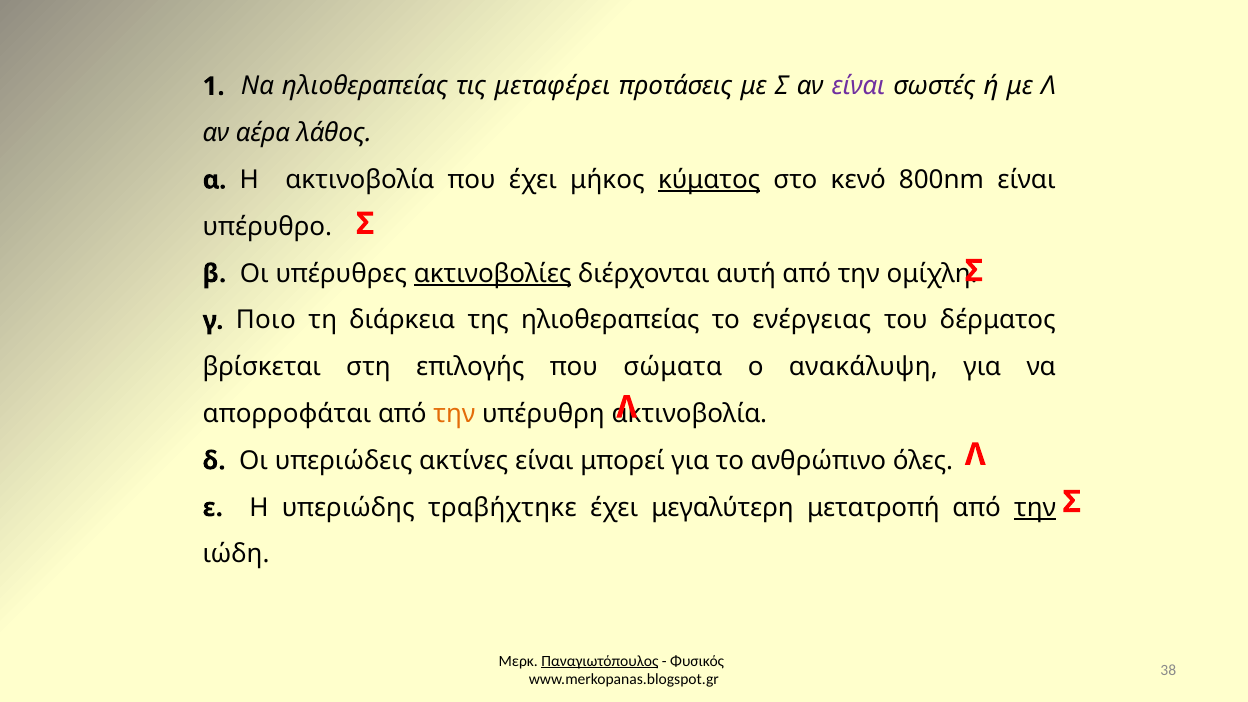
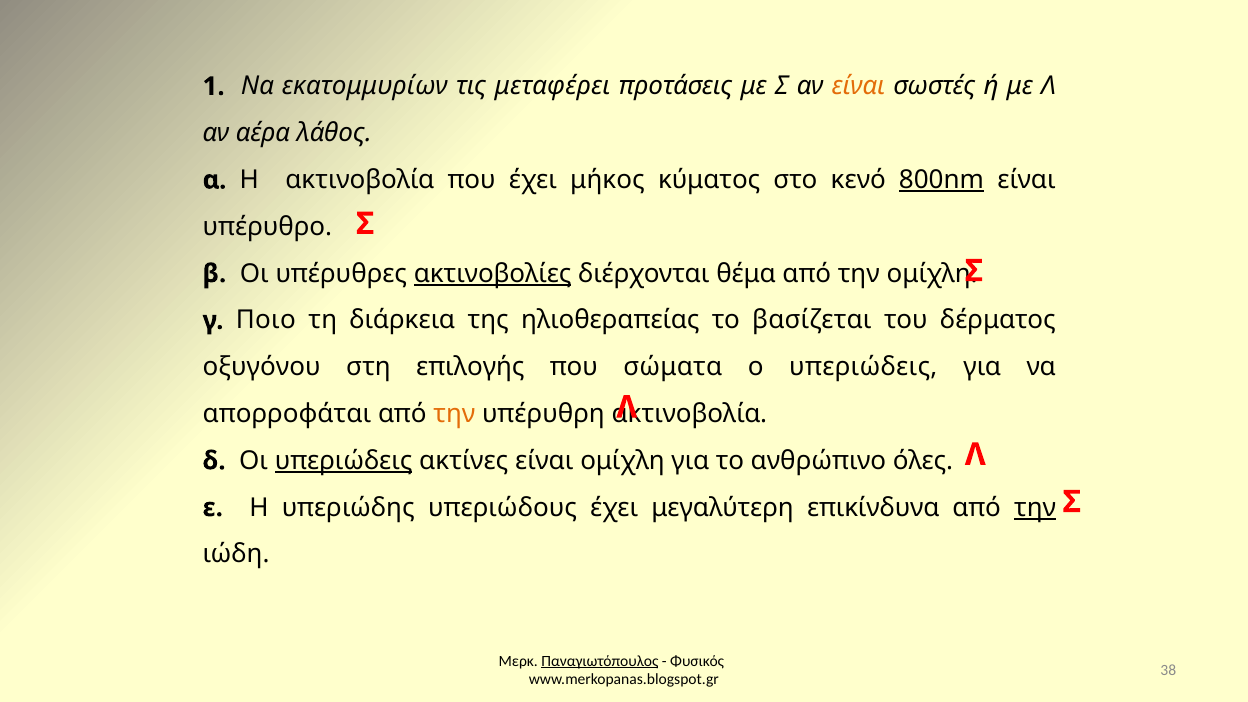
Να ηλιοθεραπείας: ηλιοθεραπείας -> εκατομμυρίων
είναι at (858, 86) colour: purple -> orange
κύματος underline: present -> none
800nm underline: none -> present
αυτή: αυτή -> θέμα
ενέργειας: ενέργειας -> βασίζεται
βρίσκεται: βρίσκεται -> οξυγόνου
ο ανακάλυψη: ανακάλυψη -> υπεριώδεις
υπεριώδεις at (344, 461) underline: none -> present
είναι μπορεί: μπορεί -> ομίχλη
τραβήχτηκε: τραβήχτηκε -> υπεριώδους
μετατροπή: μετατροπή -> επικίνδυνα
